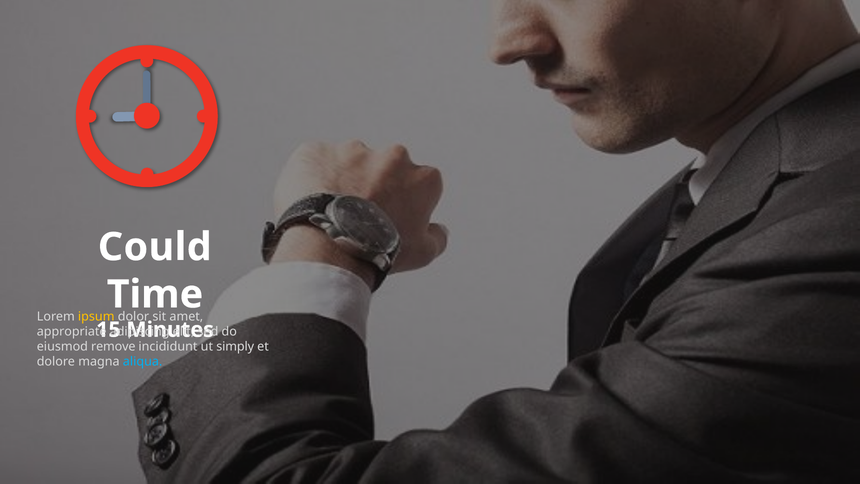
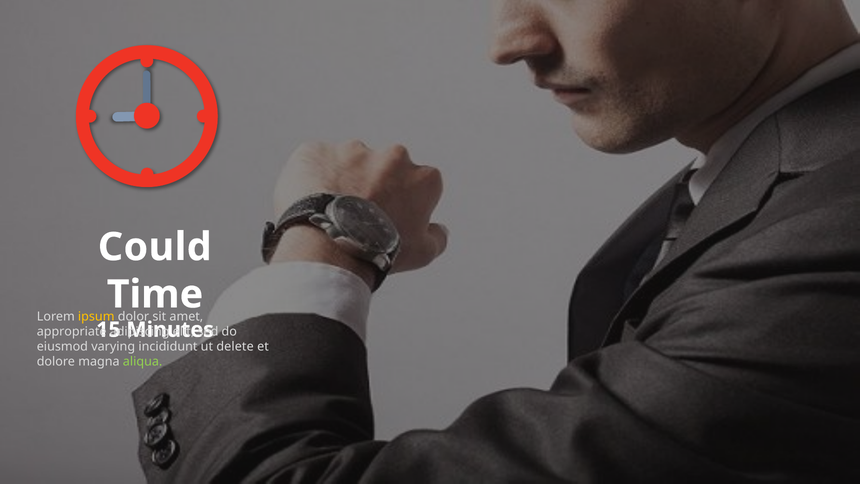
remove: remove -> varying
simply: simply -> delete
aliqua colour: light blue -> light green
